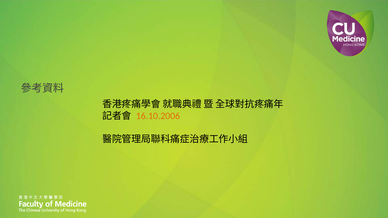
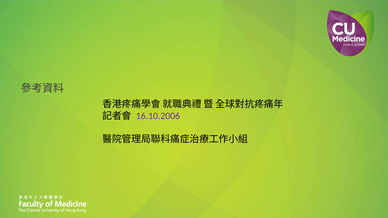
16.10.2006 colour: orange -> purple
